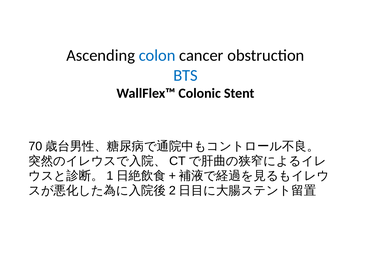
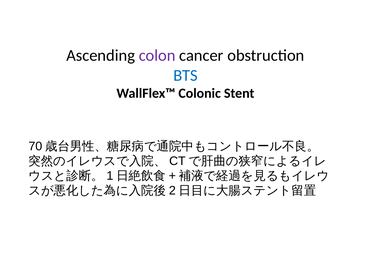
colon colour: blue -> purple
